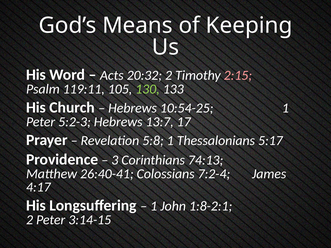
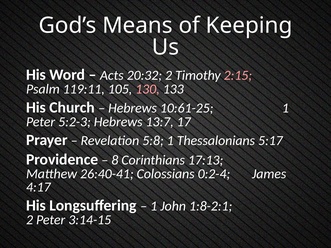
130 colour: light green -> pink
10:54-25: 10:54-25 -> 10:61-25
3: 3 -> 8
74:13: 74:13 -> 17:13
7:2-4: 7:2-4 -> 0:2-4
